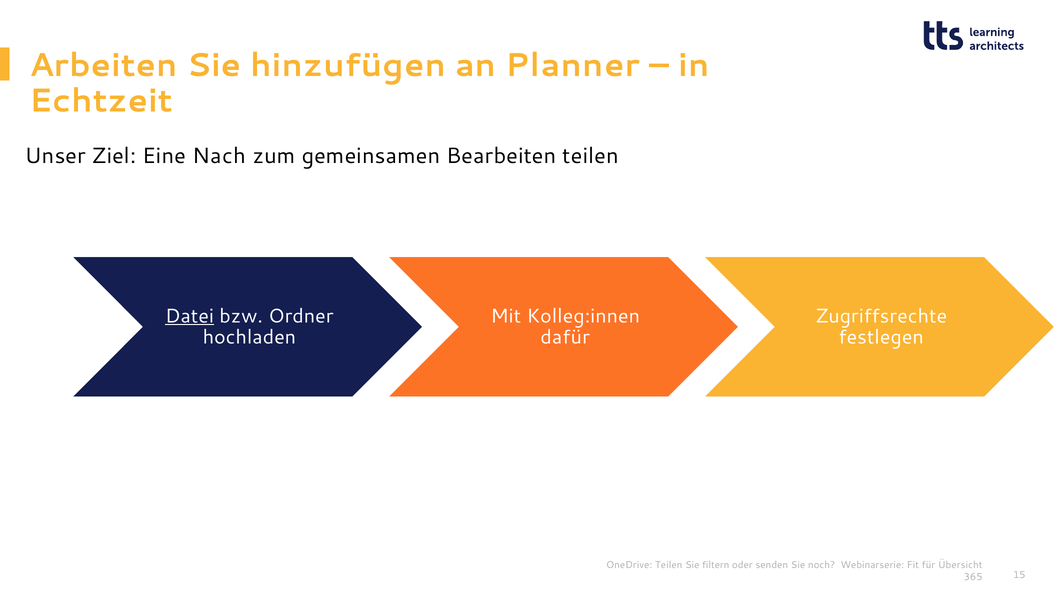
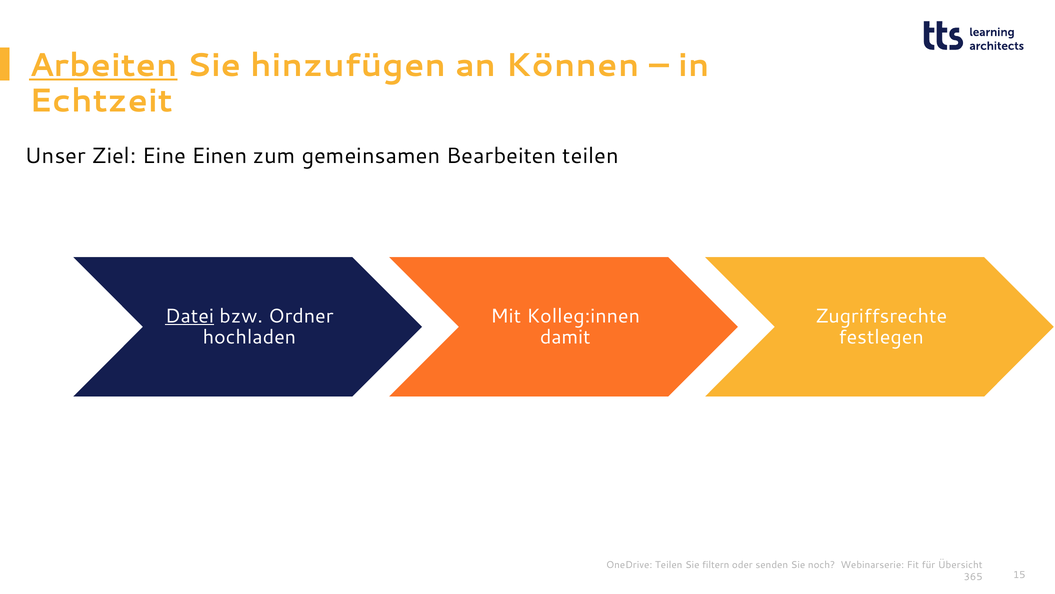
Arbeiten underline: none -> present
Planner: Planner -> Können
Nach: Nach -> Einen
dafür: dafür -> damit
